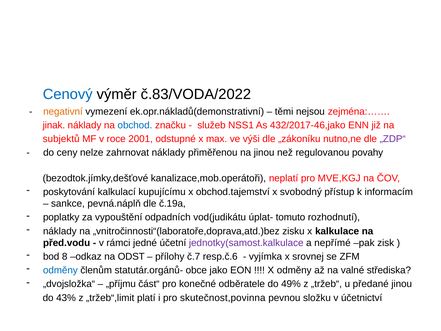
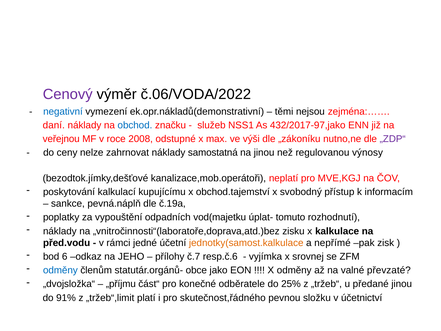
Cenový colour: blue -> purple
č.83/VODA/2022: č.83/VODA/2022 -> č.06/VODA/2022
negativní colour: orange -> blue
jinak: jinak -> daní
432/2017-46,jako: 432/2017-46,jako -> 432/2017-97,jako
subjektů: subjektů -> veřejnou
2001: 2001 -> 2008
přiměřenou: přiměřenou -> samostatná
povahy: povahy -> výnosy
vod(judikátu: vod(judikátu -> vod(majetku
jednotky(samost.kalkulace colour: purple -> orange
8: 8 -> 6
ODST: ODST -> JEHO
střediska: střediska -> převzaté
49%: 49% -> 25%
43%: 43% -> 91%
skutečnost,povinna: skutečnost,povinna -> skutečnost,řádného
